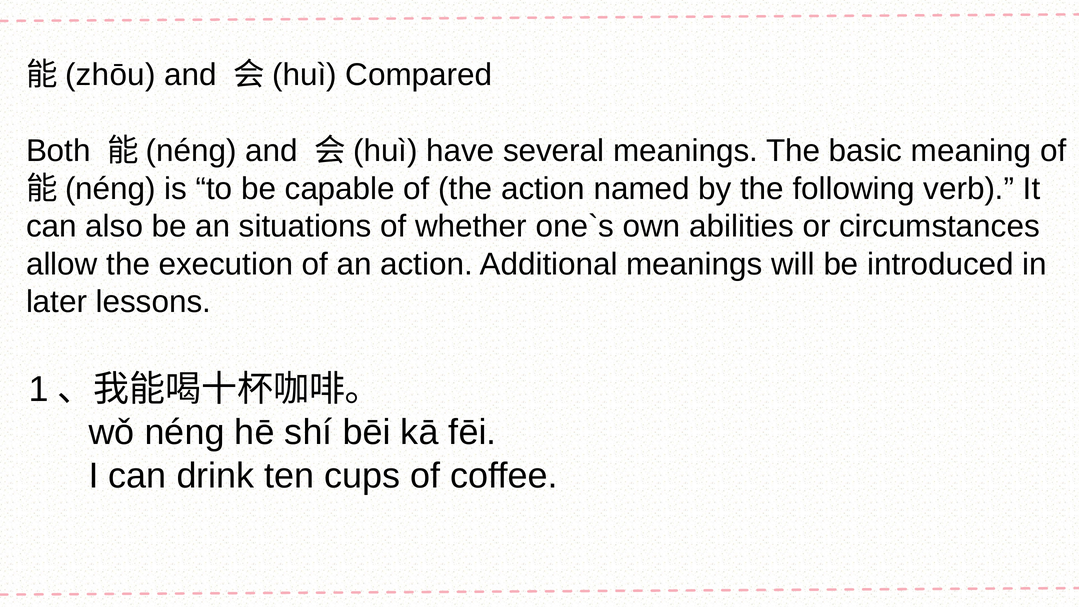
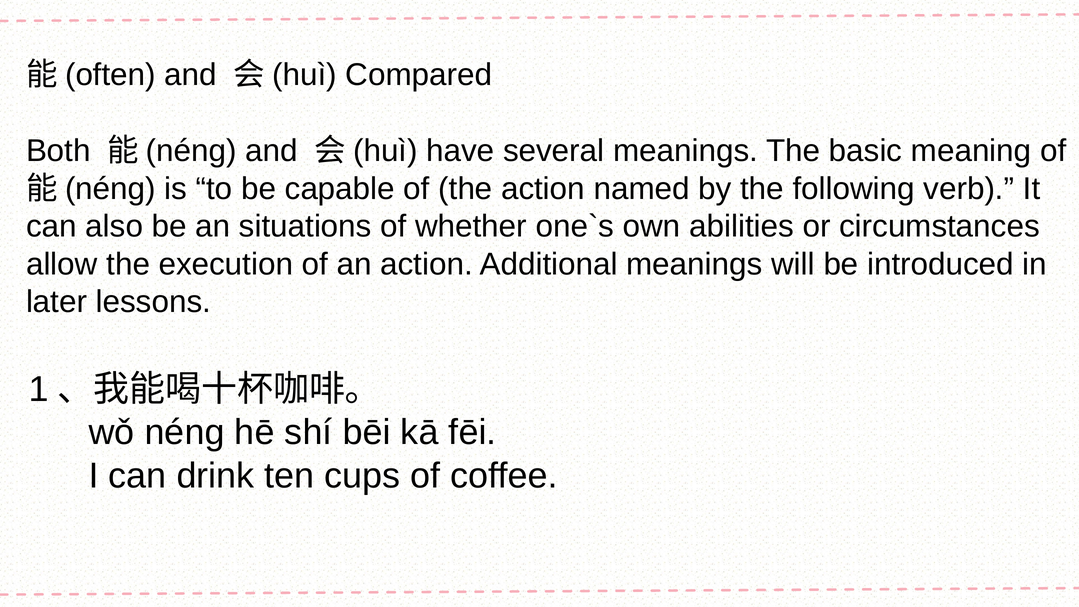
zhōu: zhōu -> often
